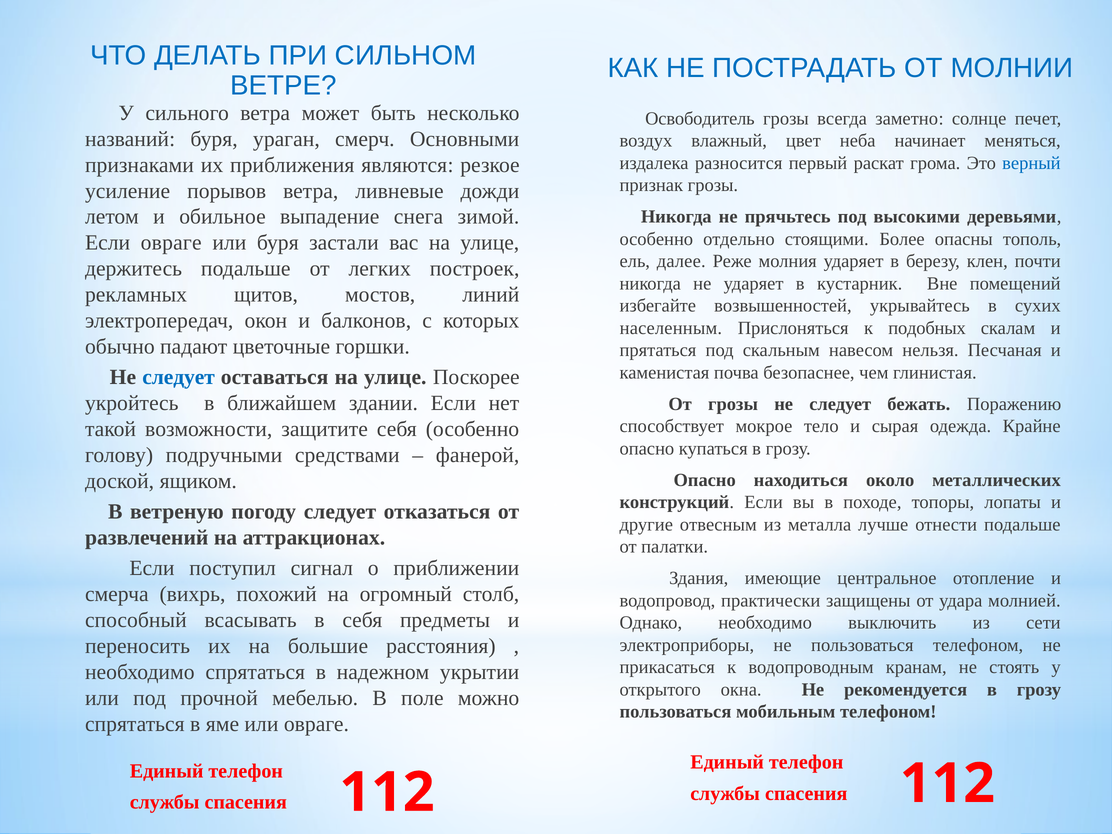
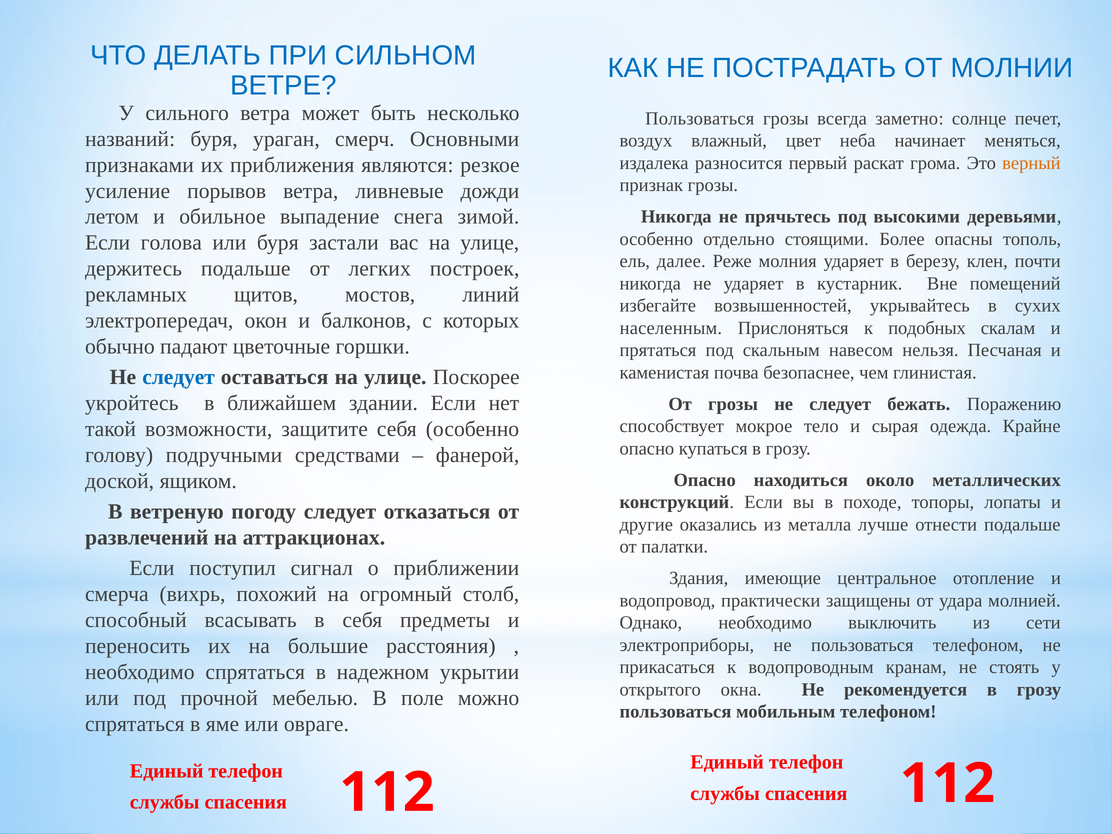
Освободитель at (700, 119): Освободитель -> Пользоваться
верный colour: blue -> orange
Если овраге: овраге -> голова
отвесным: отвесным -> оказались
